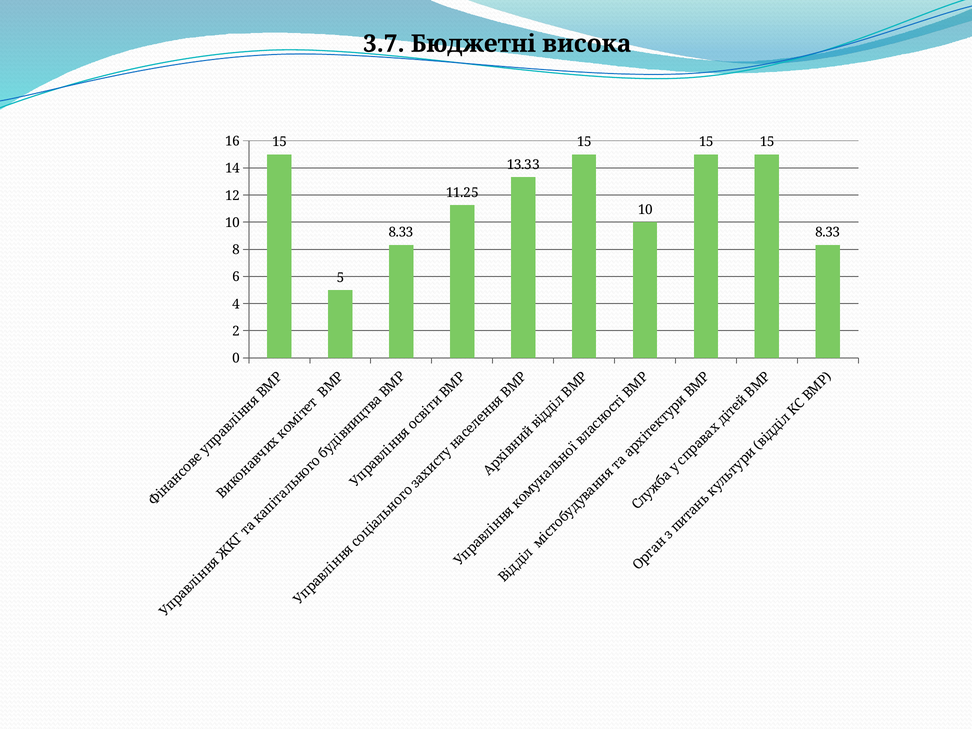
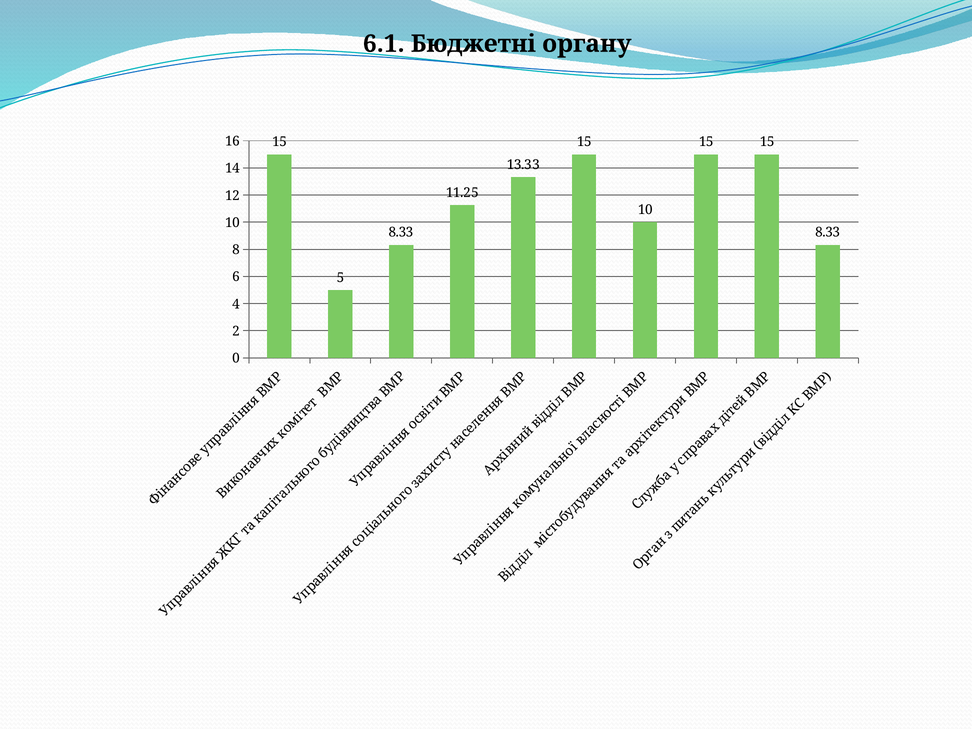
3.7: 3.7 -> 6.1
висока: висока -> органу
